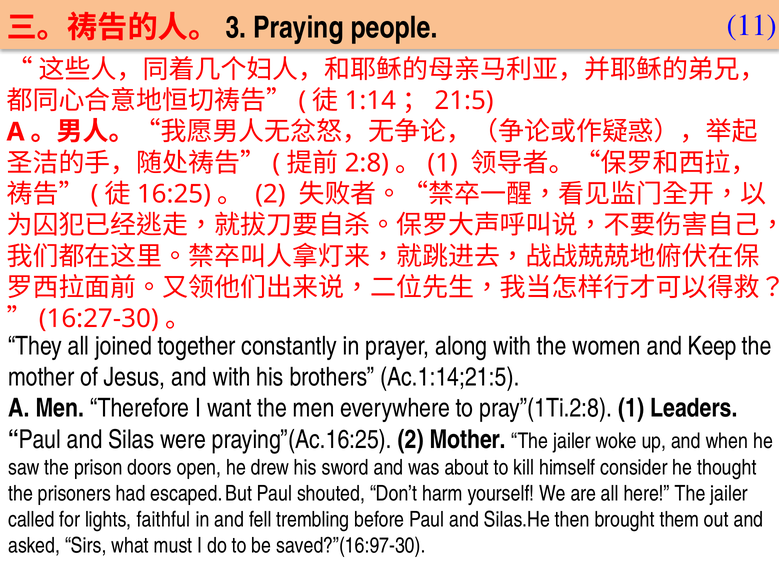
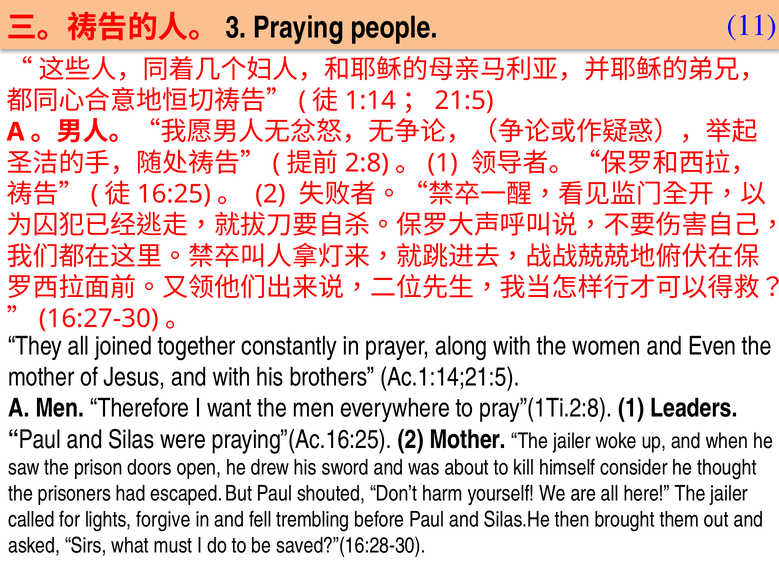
Keep: Keep -> Even
faithful: faithful -> forgive
saved?”(16:97-30: saved?”(16:97-30 -> saved?”(16:28-30
